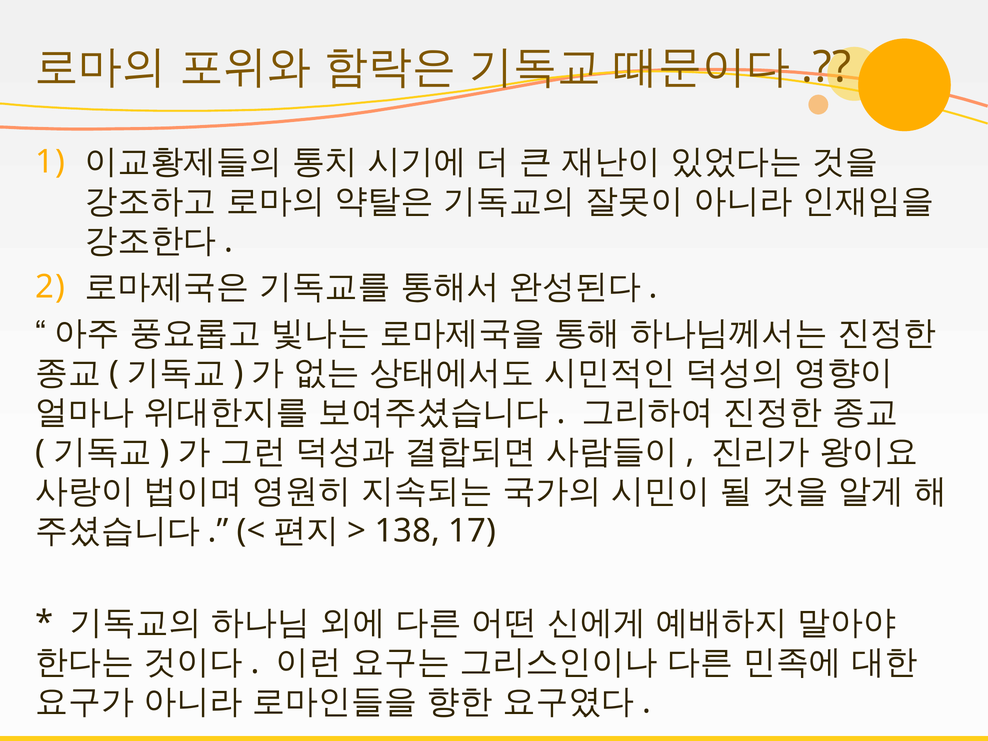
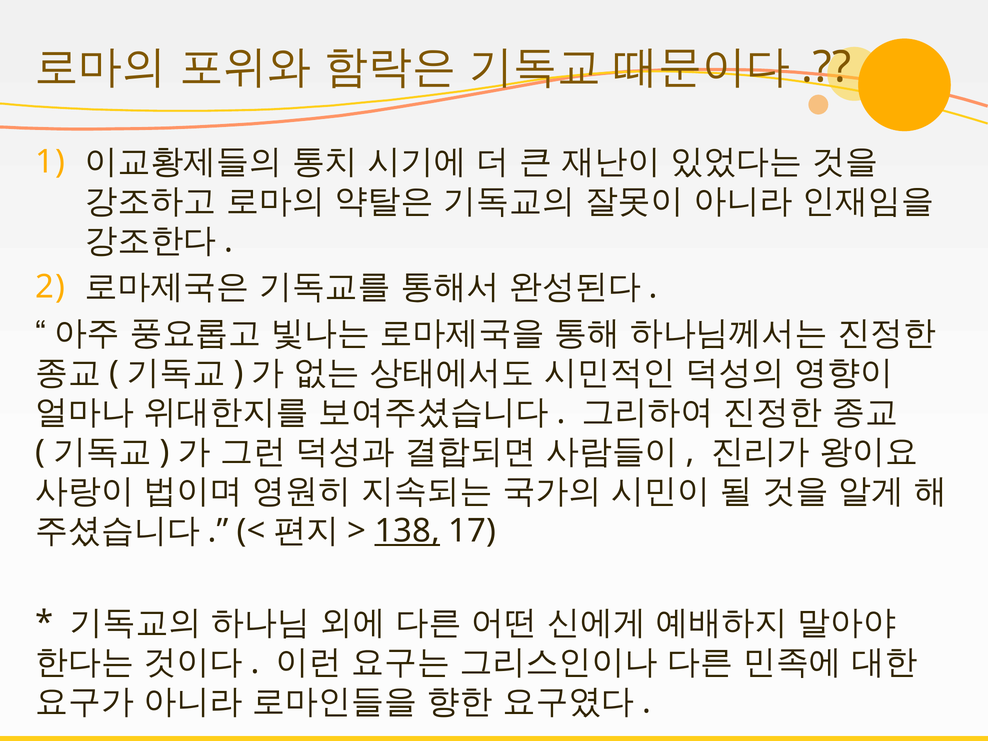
138 underline: none -> present
